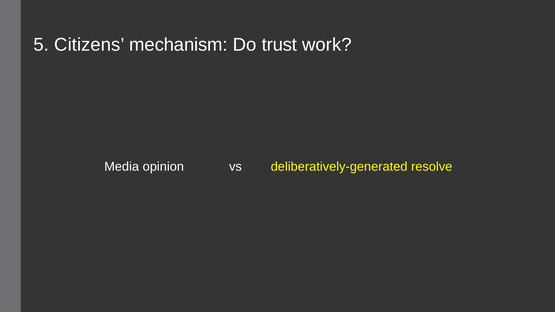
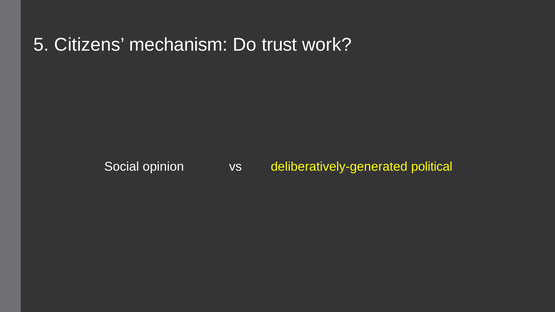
Media: Media -> Social
resolve: resolve -> political
